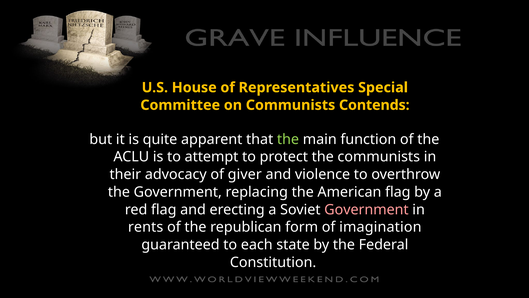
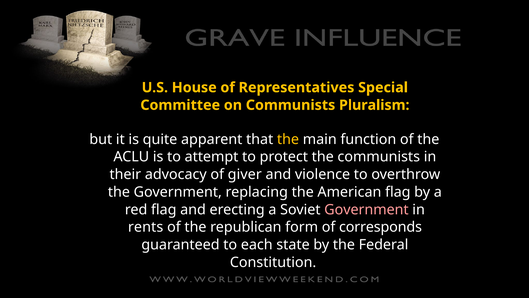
Contends: Contends -> Pluralism
the at (288, 139) colour: light green -> yellow
imagination: imagination -> corresponds
